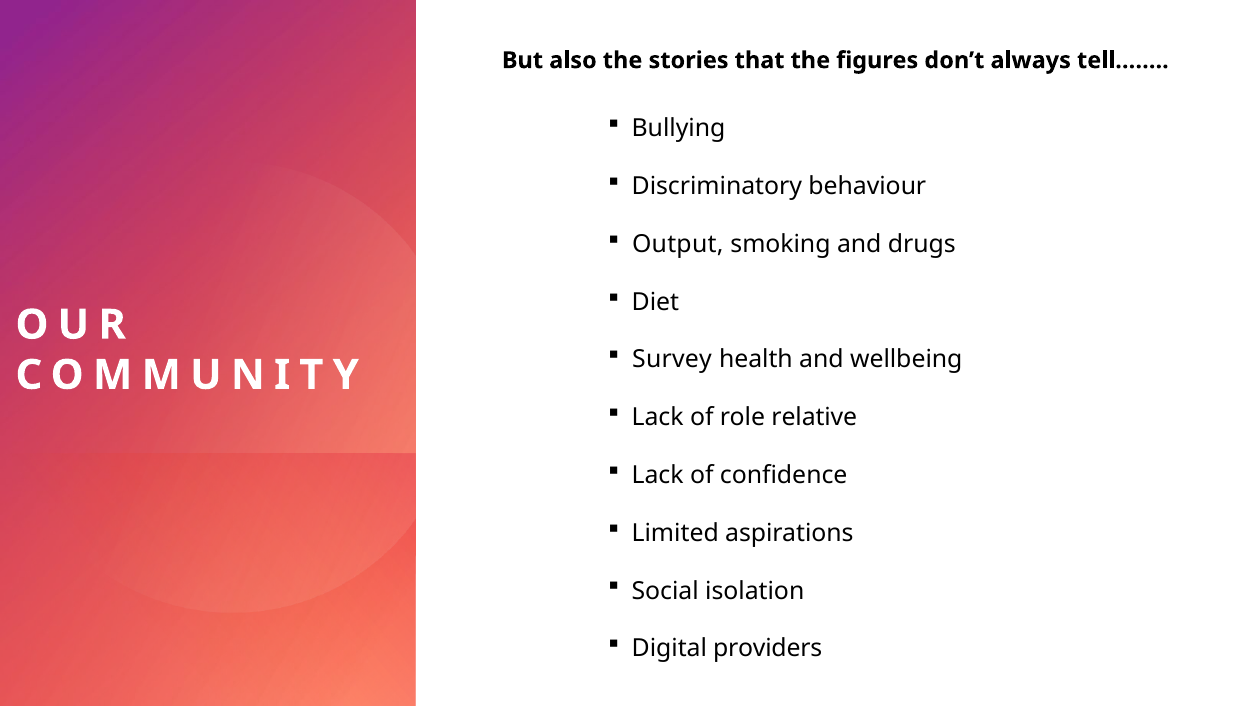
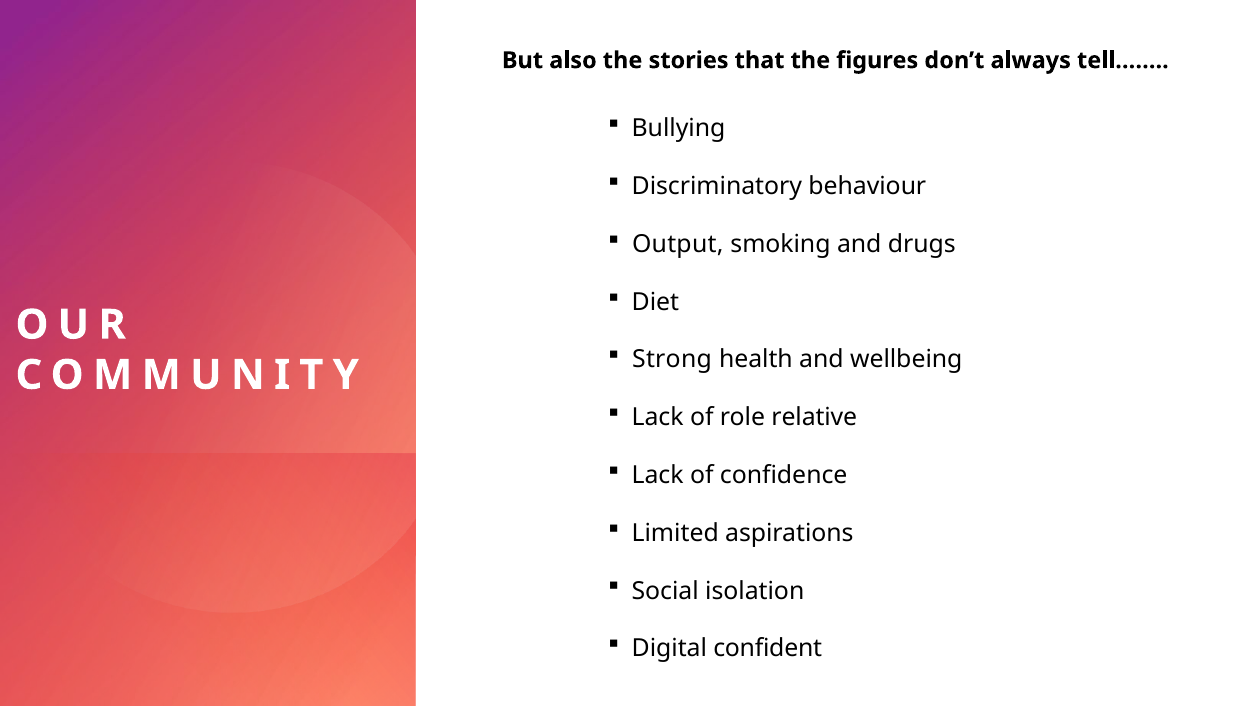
Survey: Survey -> Strong
providers: providers -> confident
